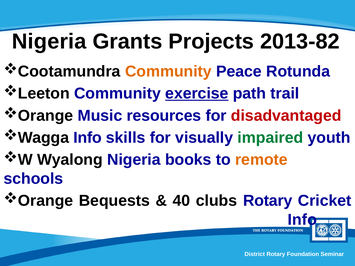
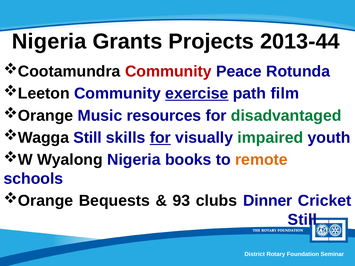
2013-82: 2013-82 -> 2013-44
Community at (168, 72) colour: orange -> red
trail: trail -> film
disadvantaged colour: red -> green
Info at (88, 138): Info -> Still
for at (160, 138) underline: none -> present
40: 40 -> 93
clubs Rotary: Rotary -> Dinner
Info at (302, 220): Info -> Still
